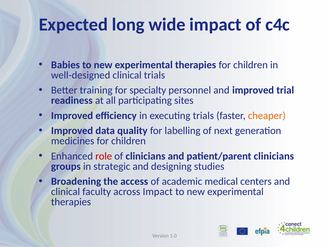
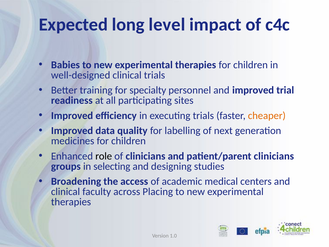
wide: wide -> level
role colour: red -> black
strategic: strategic -> selecting
across Impact: Impact -> Placing
